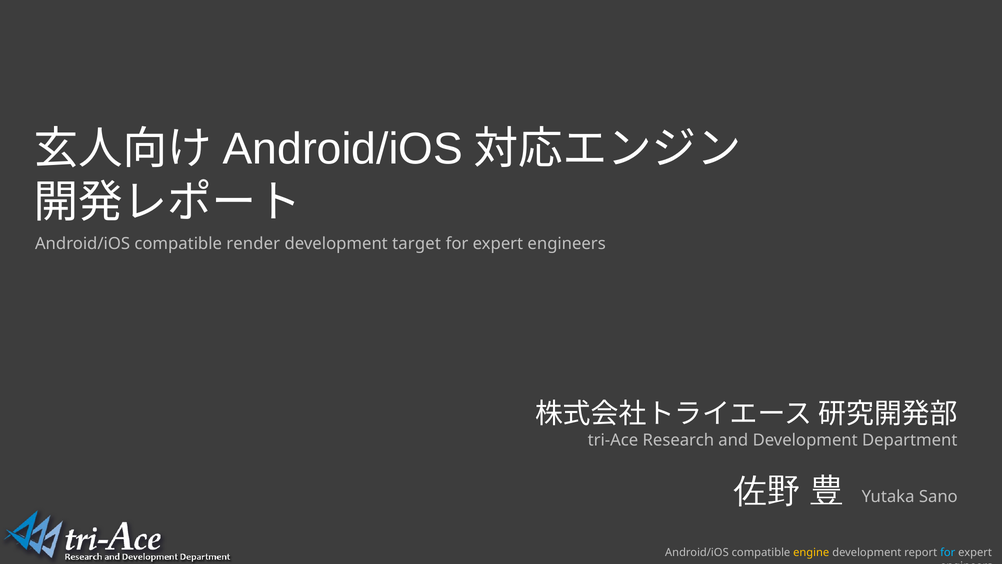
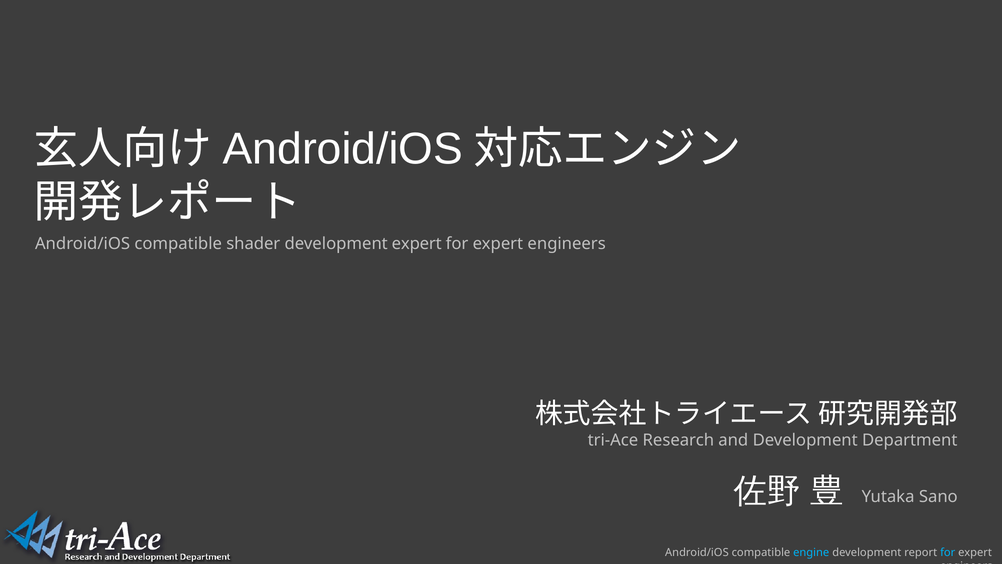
render: render -> shader
development target: target -> expert
engine colour: yellow -> light blue
